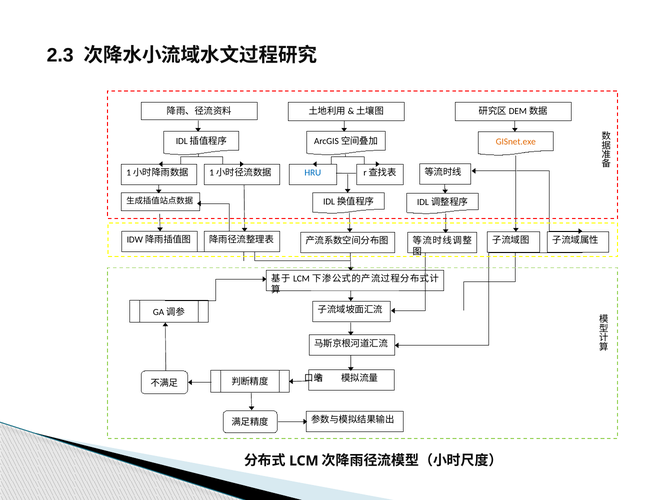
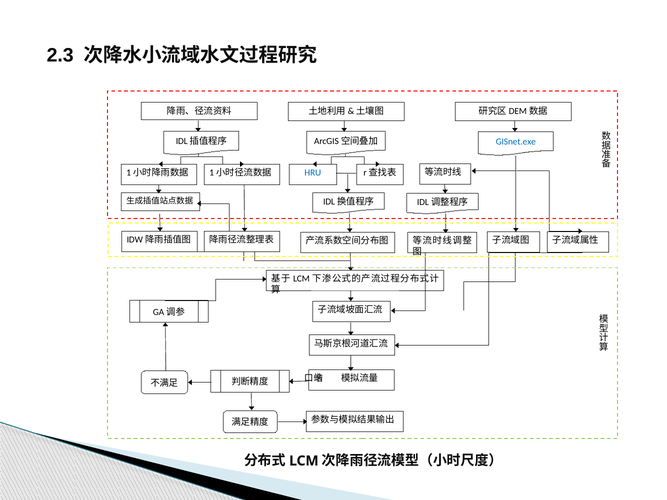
GISnet.exe colour: orange -> blue
